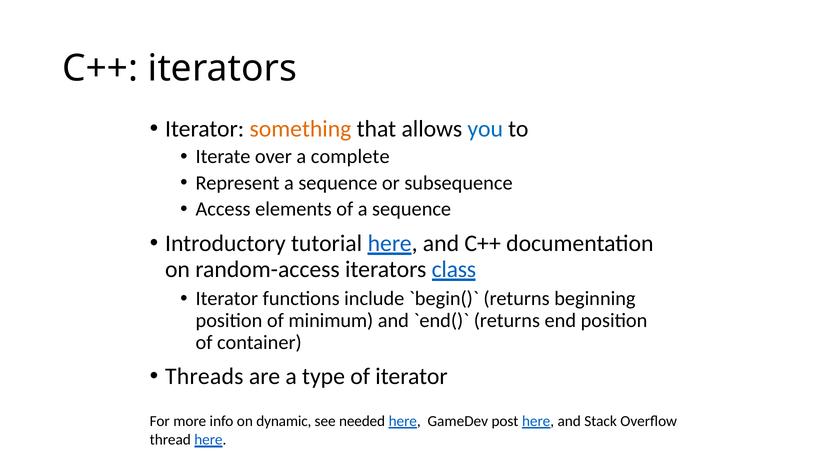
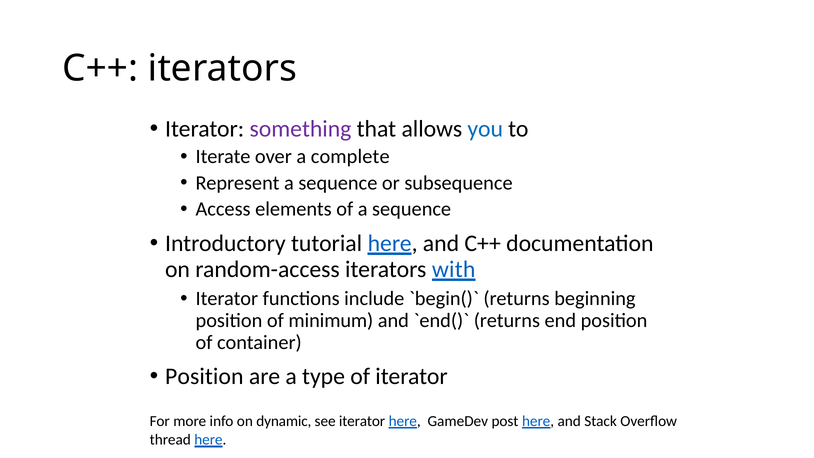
something colour: orange -> purple
class: class -> with
Threads at (204, 376): Threads -> Position
see needed: needed -> iterator
